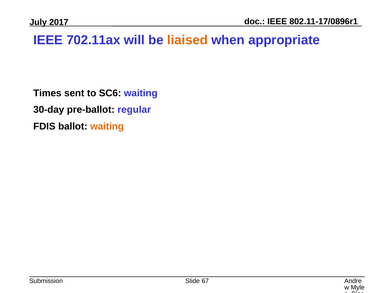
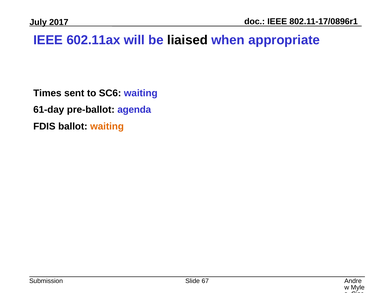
702.11ax: 702.11ax -> 602.11ax
liaised colour: orange -> black
30-day: 30-day -> 61-day
regular: regular -> agenda
